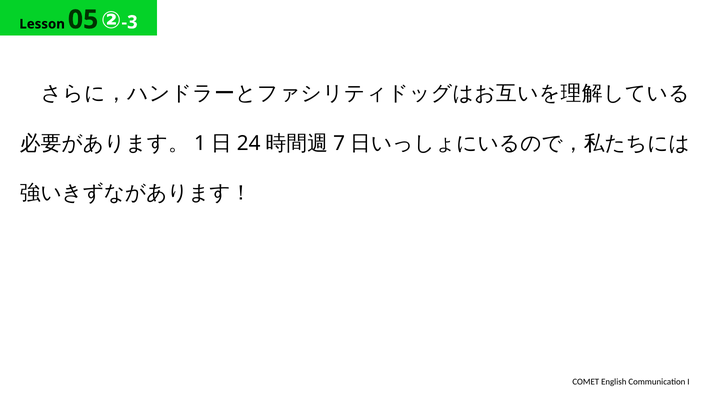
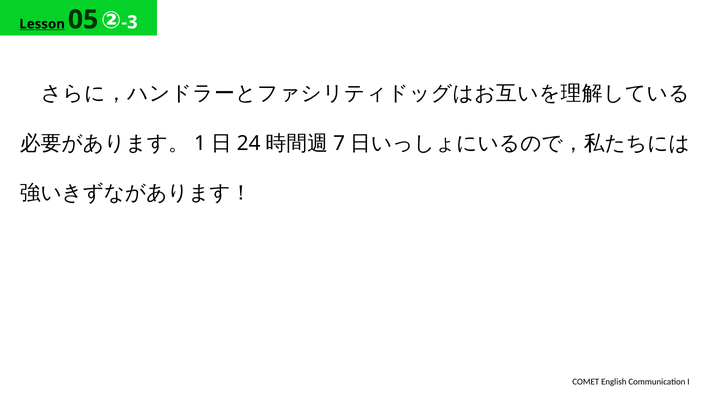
Lesson underline: none -> present
